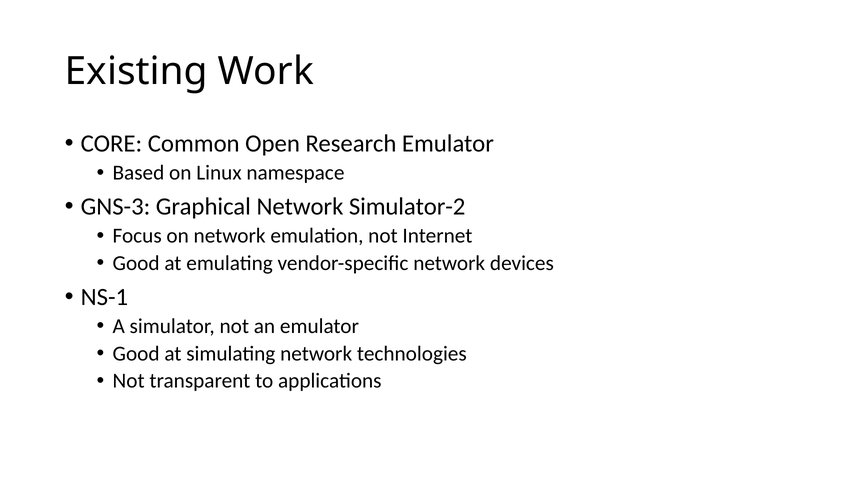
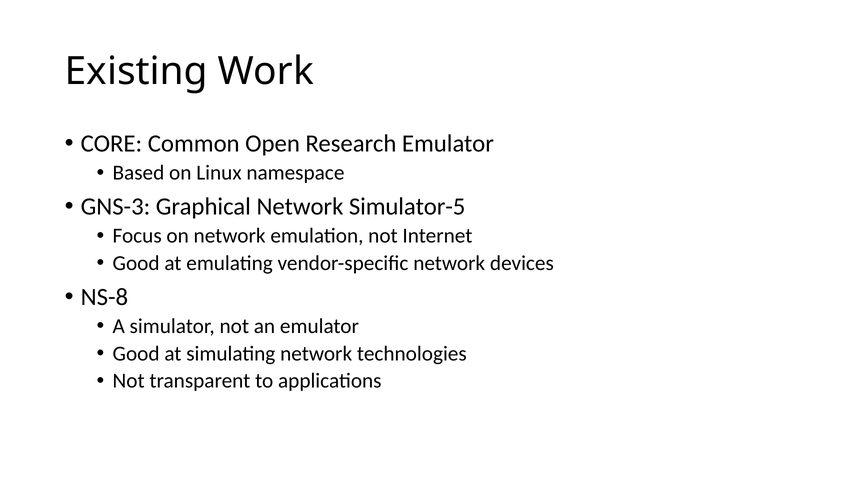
Simulator-2: Simulator-2 -> Simulator-5
NS-1: NS-1 -> NS-8
